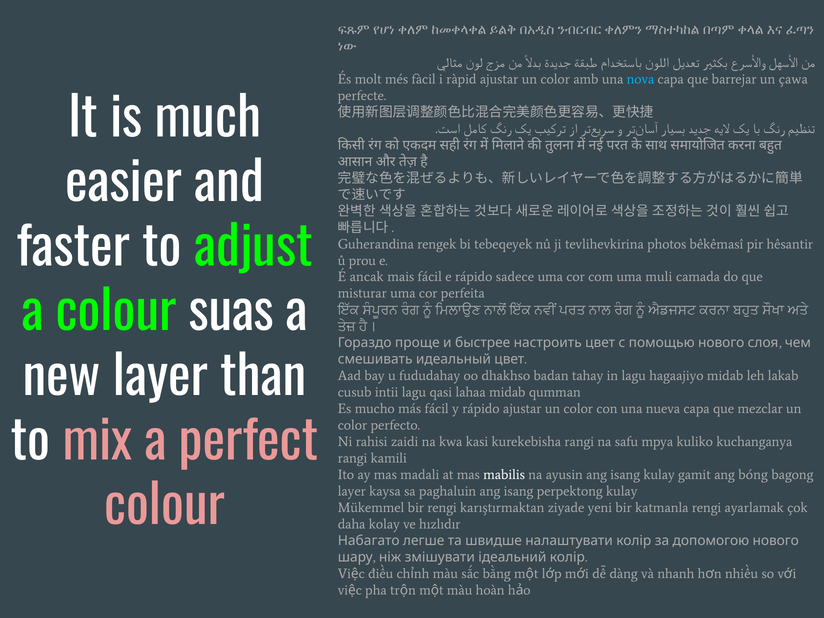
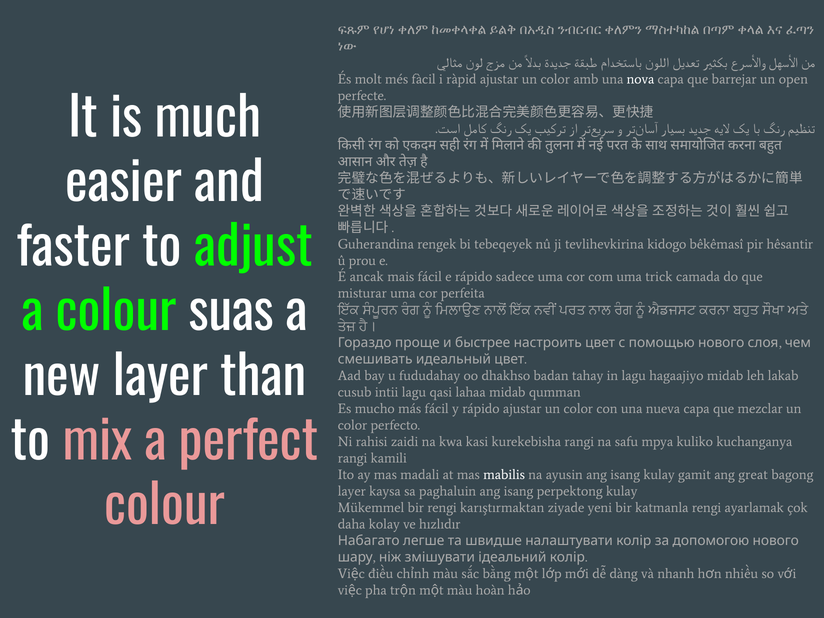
nova colour: light blue -> white
çawa: çawa -> open
photos: photos -> kidogo
muli: muli -> trick
bóng: bóng -> great
